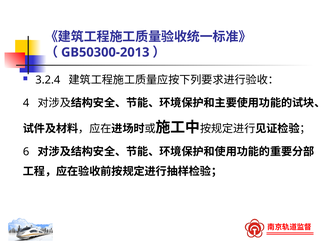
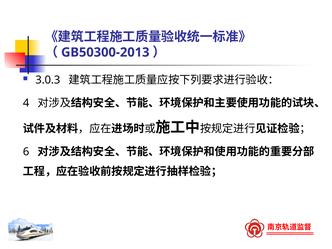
3.2.4: 3.2.4 -> 3.0.3
